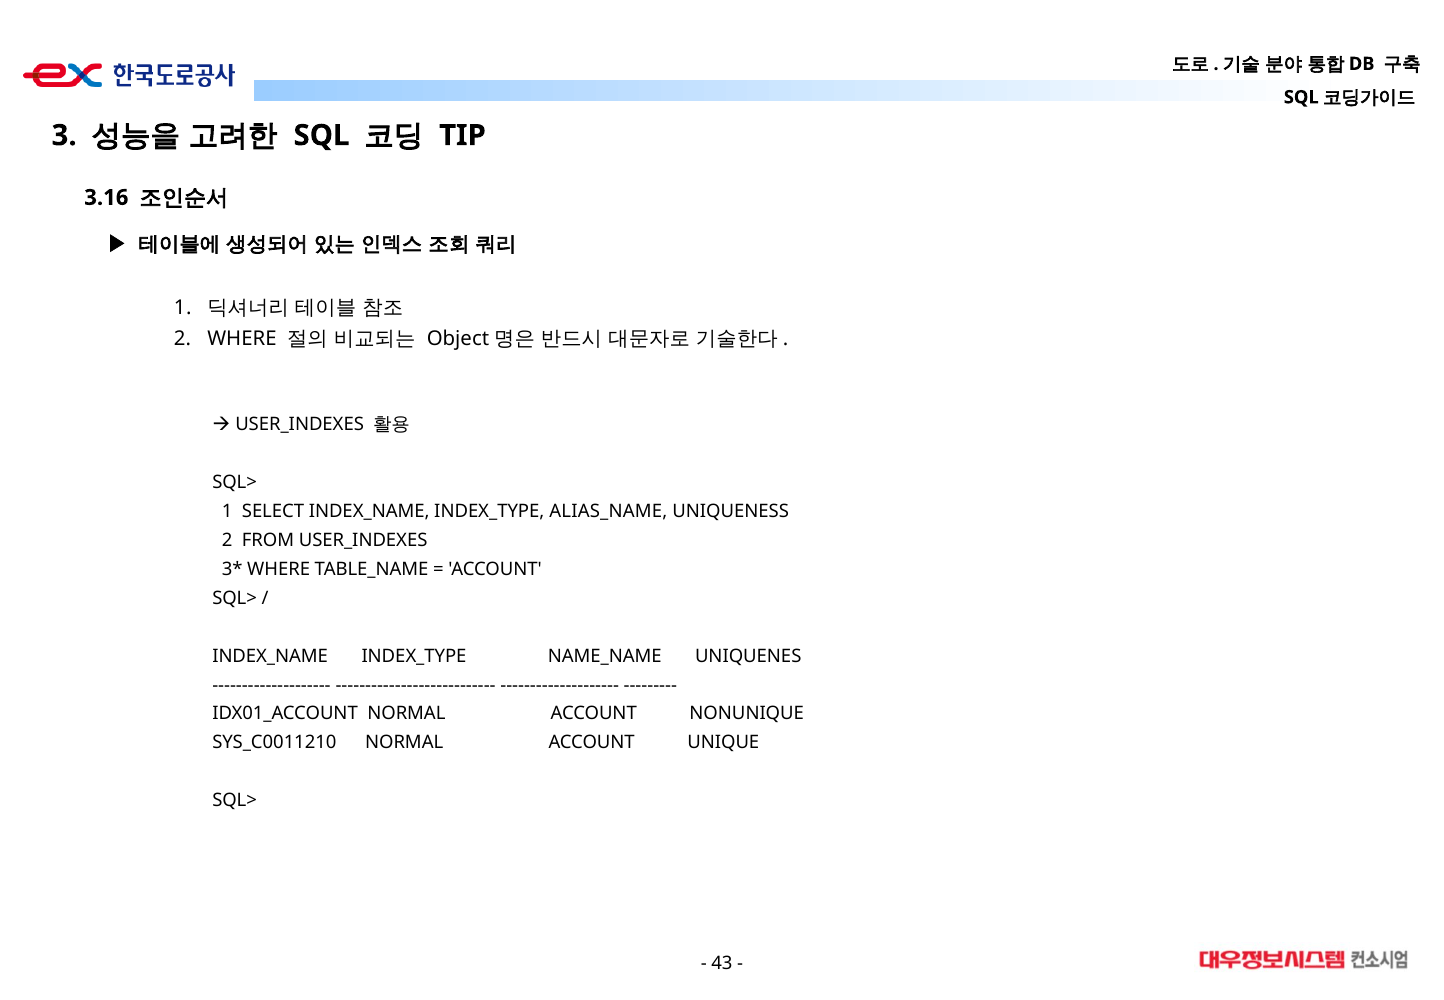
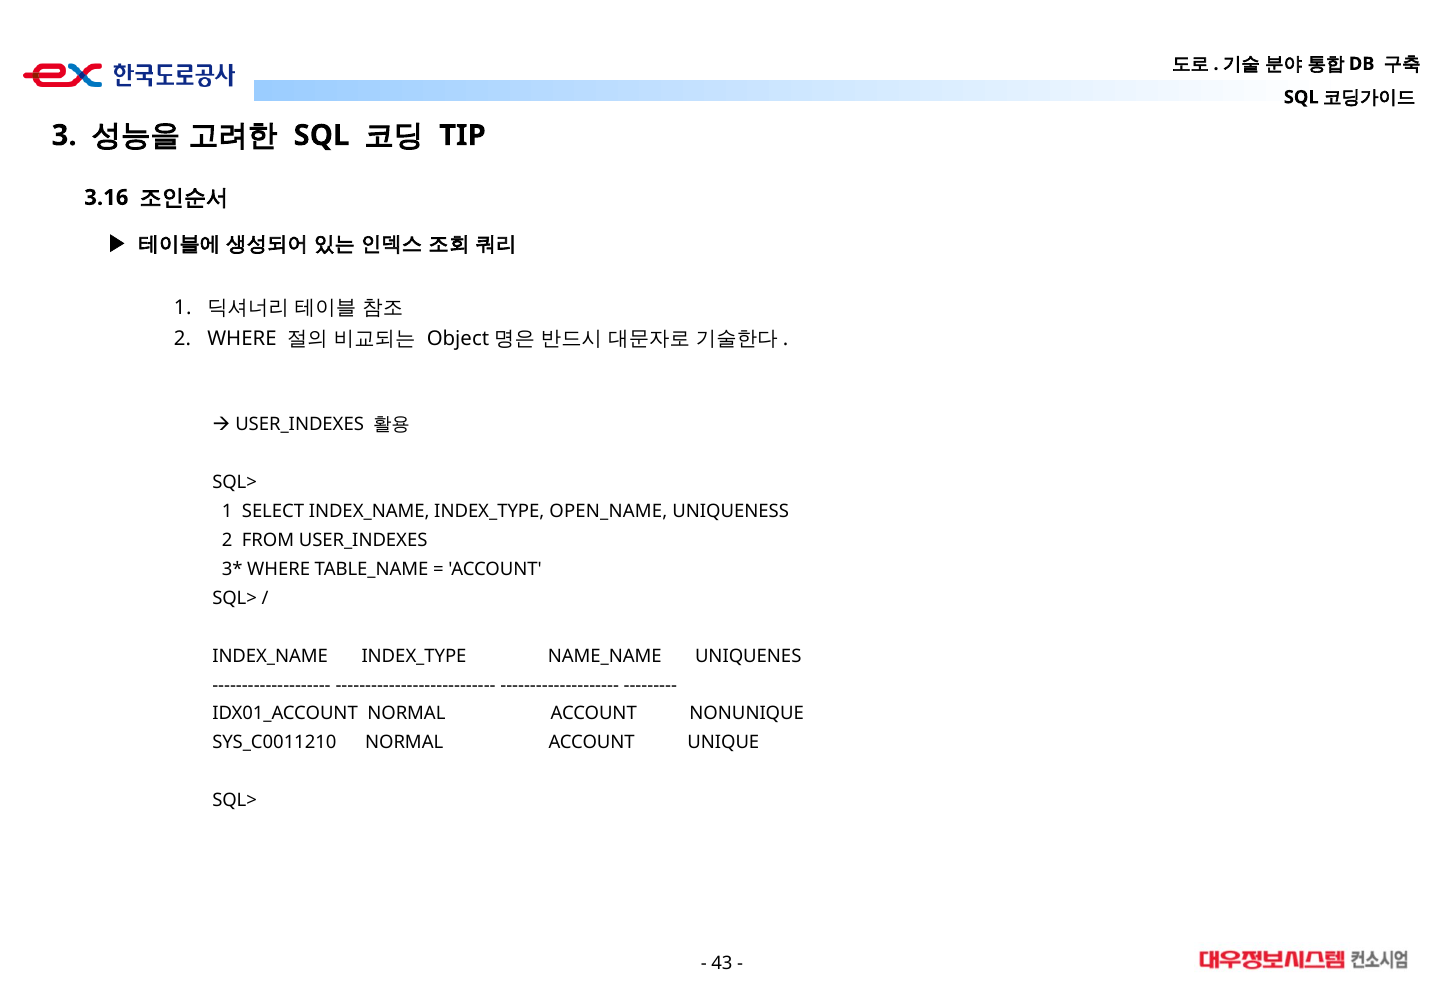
ALIAS_NAME: ALIAS_NAME -> OPEN_NAME
